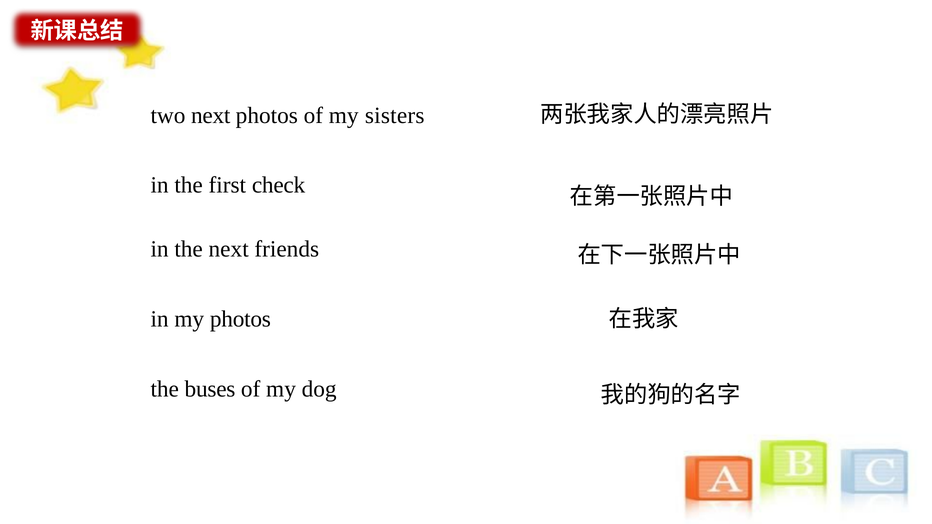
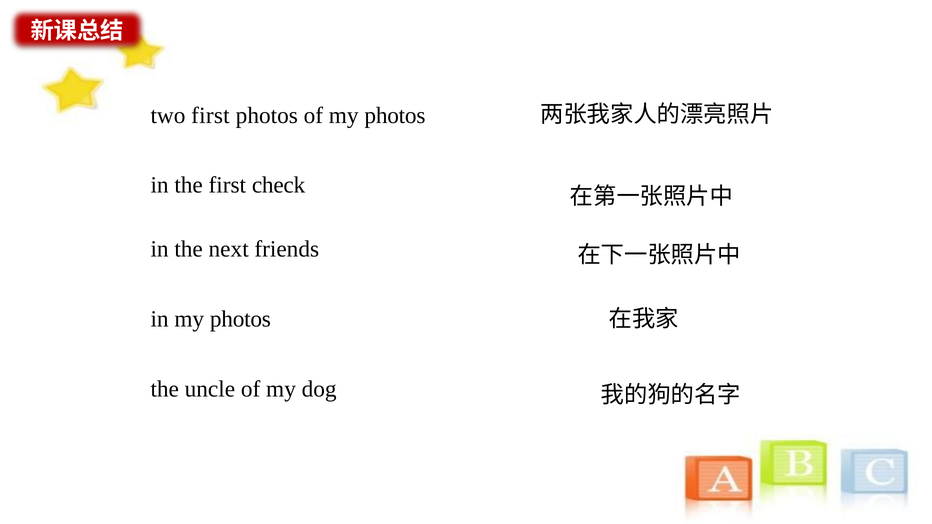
two next: next -> first
of my sisters: sisters -> photos
buses: buses -> uncle
